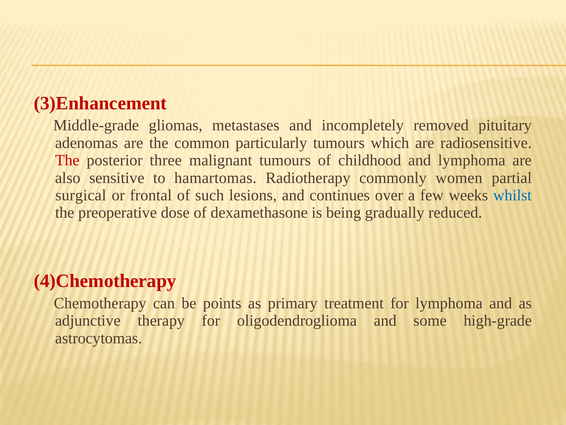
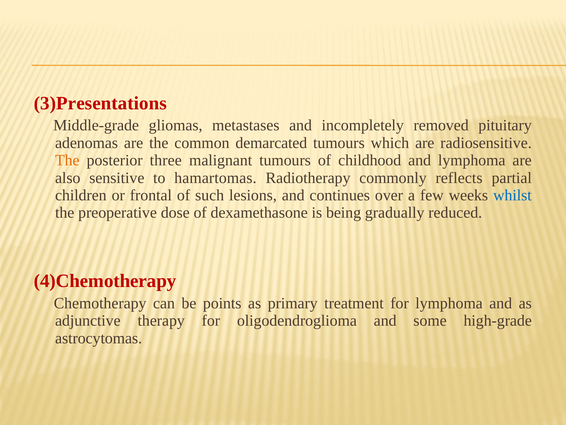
3)Enhancement: 3)Enhancement -> 3)Presentations
particularly: particularly -> demarcated
The at (67, 160) colour: red -> orange
women: women -> reflects
surgical: surgical -> children
